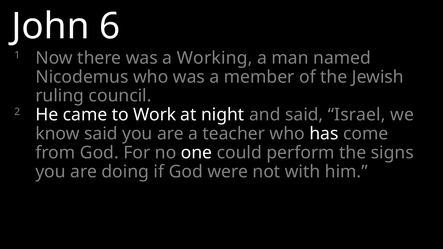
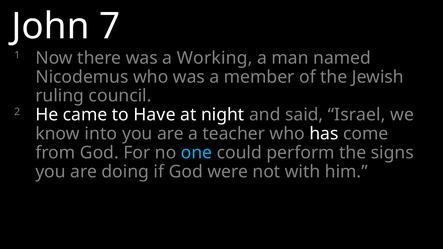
6: 6 -> 7
Work: Work -> Have
know said: said -> into
one colour: white -> light blue
